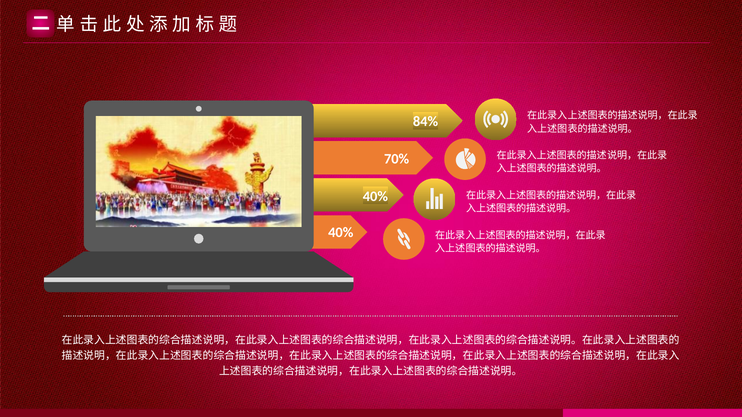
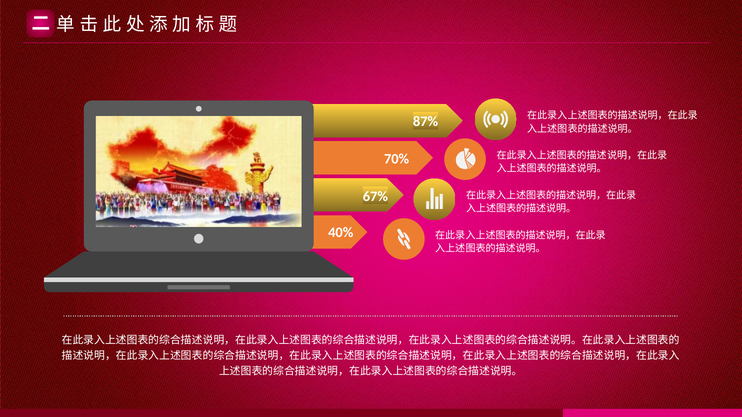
84%: 84% -> 87%
40% at (375, 196): 40% -> 67%
